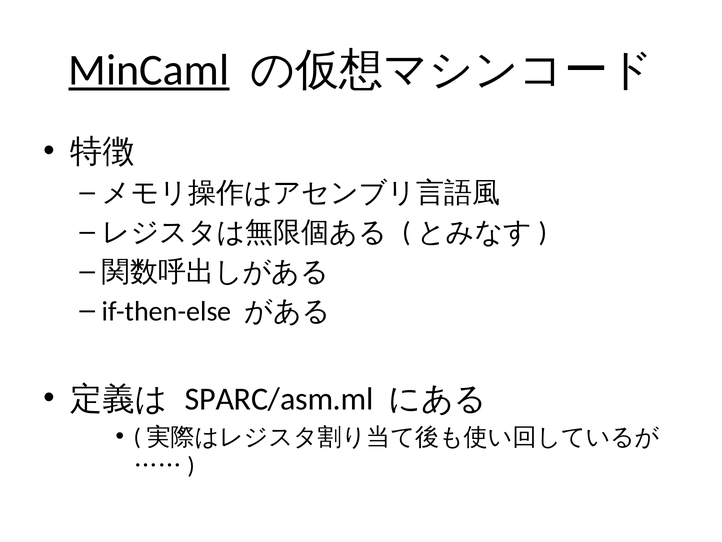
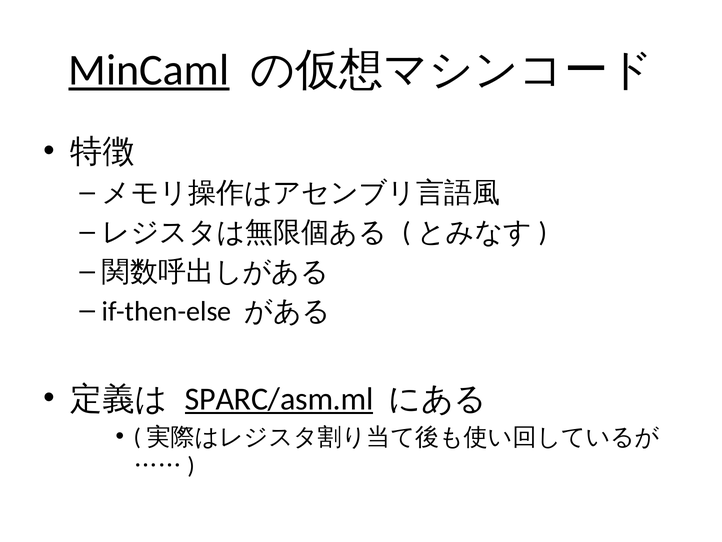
SPARC/asm.ml underline: none -> present
